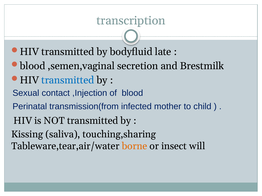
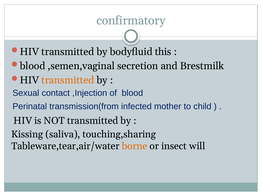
transcription: transcription -> confirmatory
late: late -> this
transmitted at (68, 80) colour: blue -> orange
